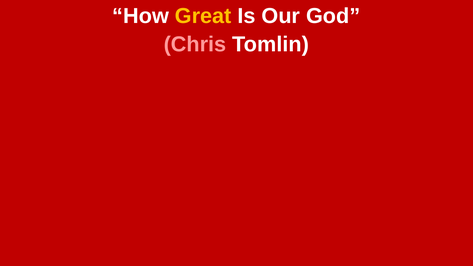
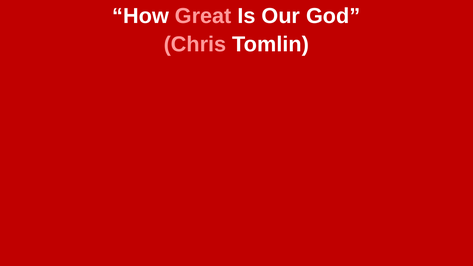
Great colour: yellow -> pink
